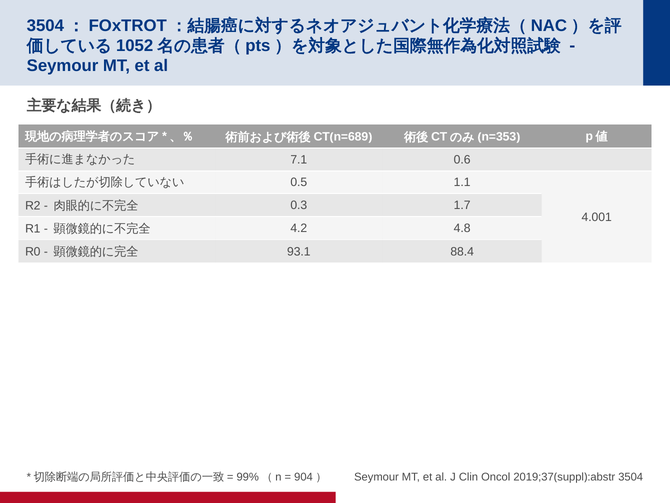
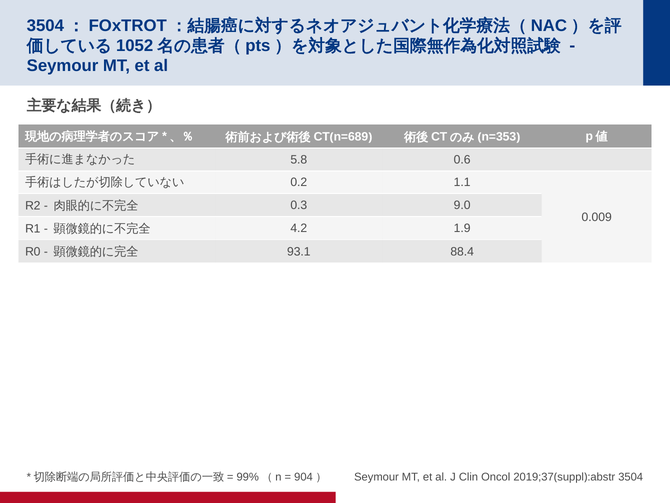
7.1: 7.1 -> 5.8
0.5: 0.5 -> 0.2
1.7: 1.7 -> 9.0
4.001: 4.001 -> 0.009
4.8: 4.8 -> 1.9
